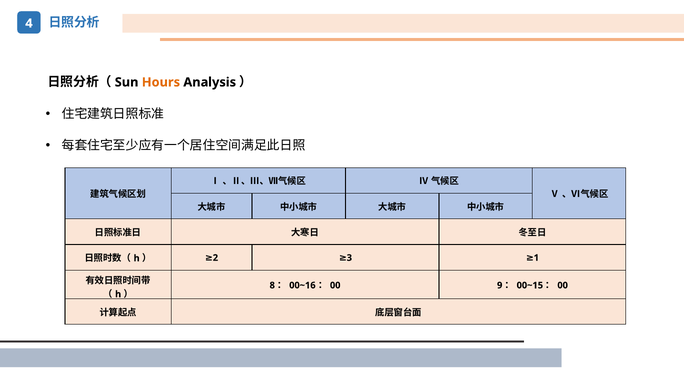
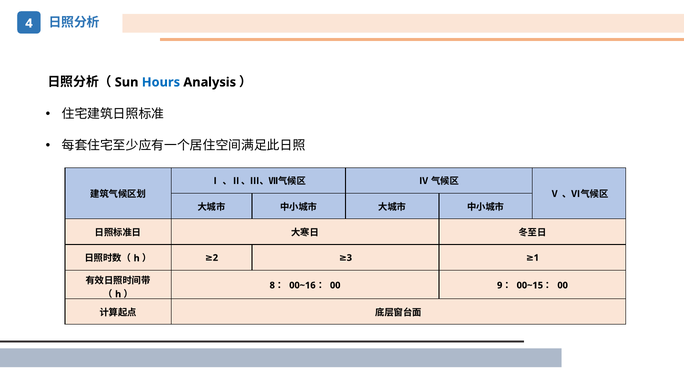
Hours colour: orange -> blue
